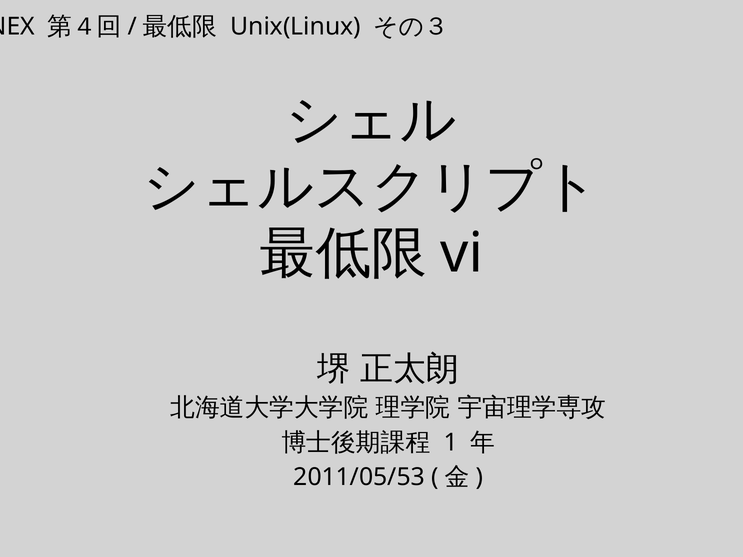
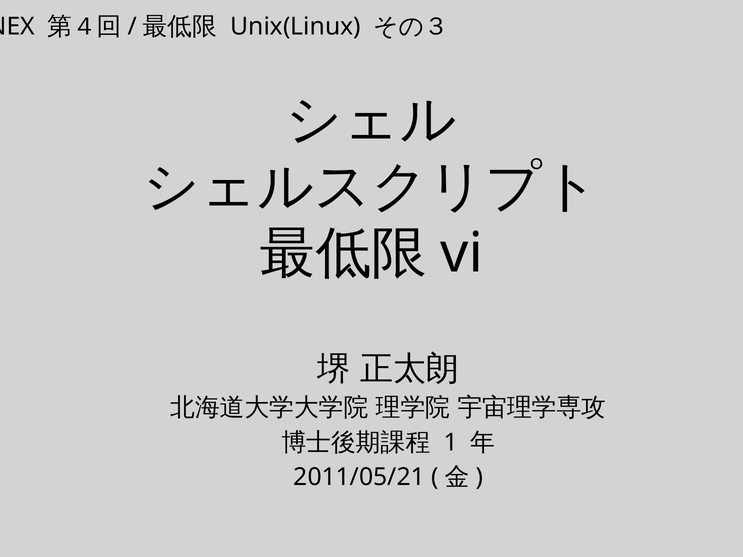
2011/05/53: 2011/05/53 -> 2011/05/21
